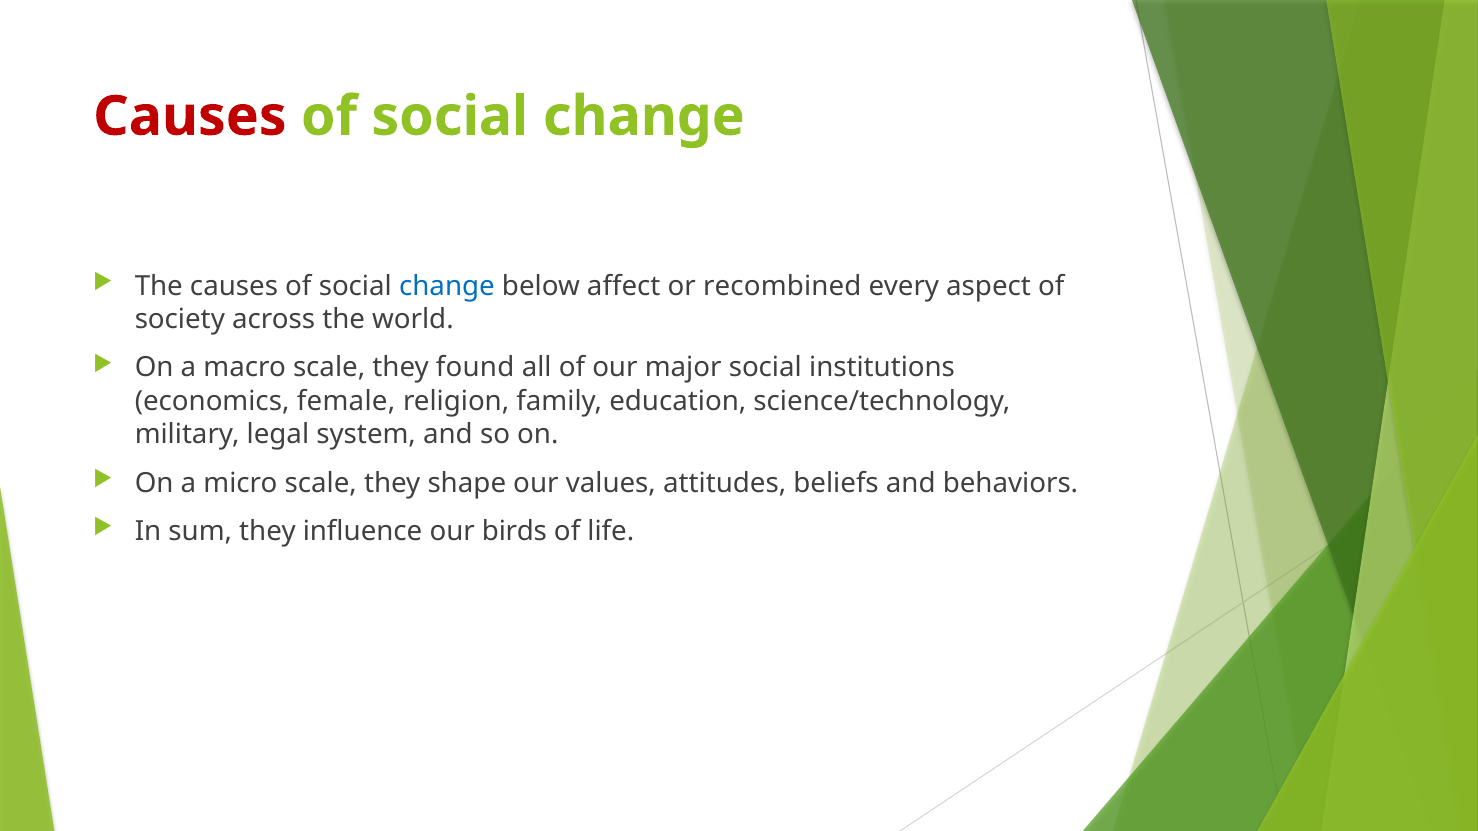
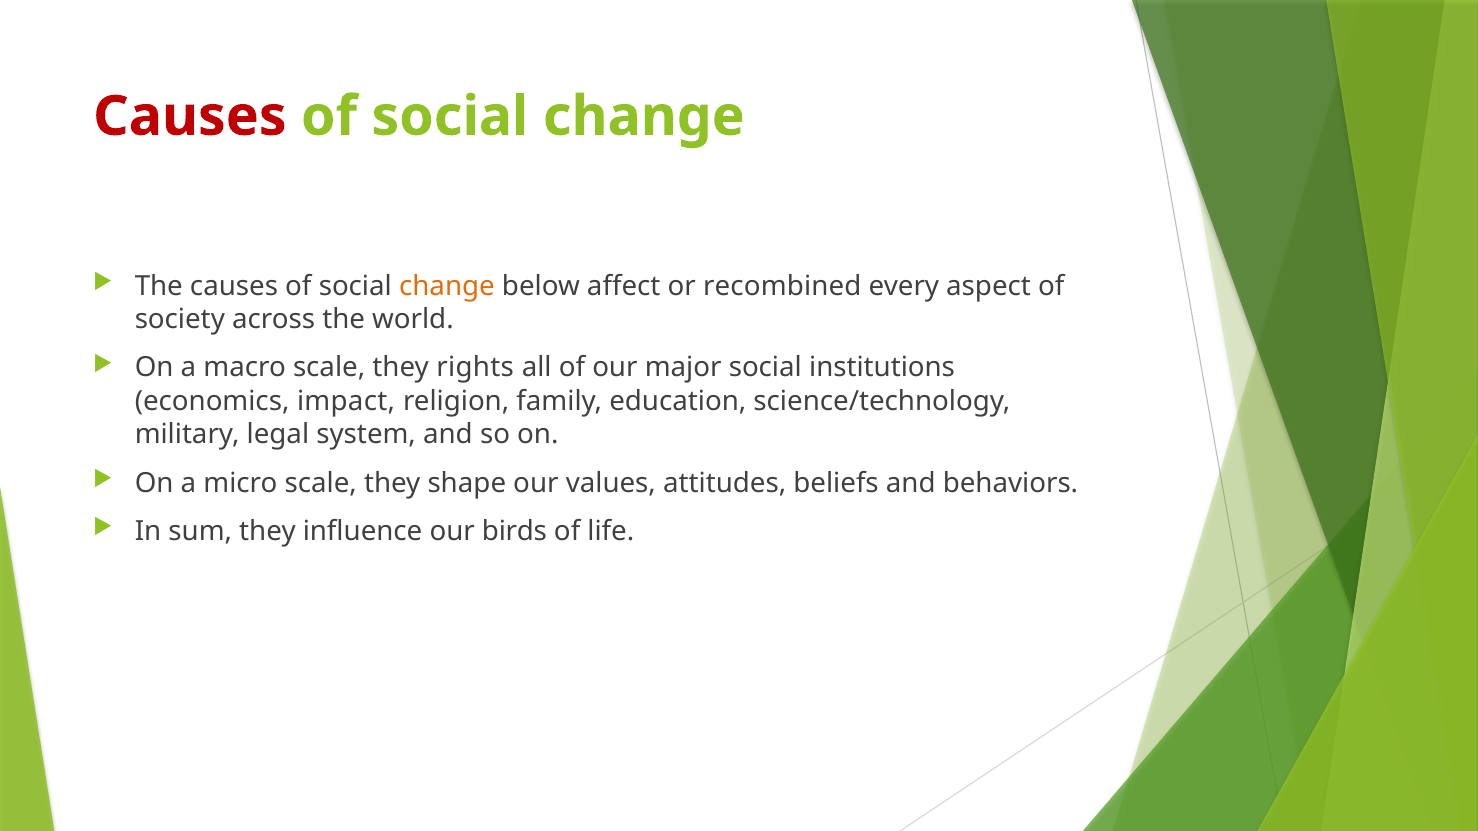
change at (447, 286) colour: blue -> orange
found: found -> rights
female: female -> impact
